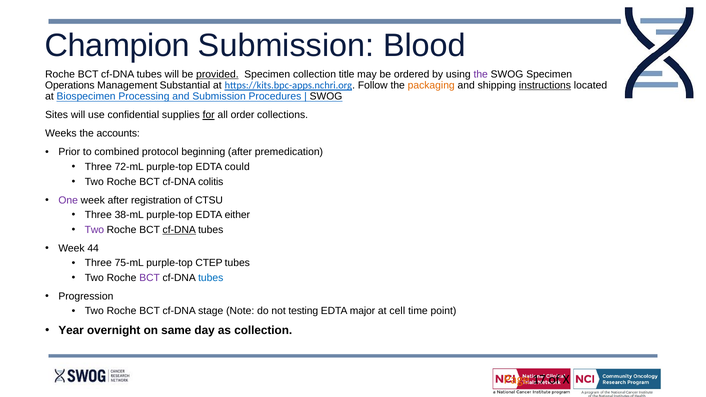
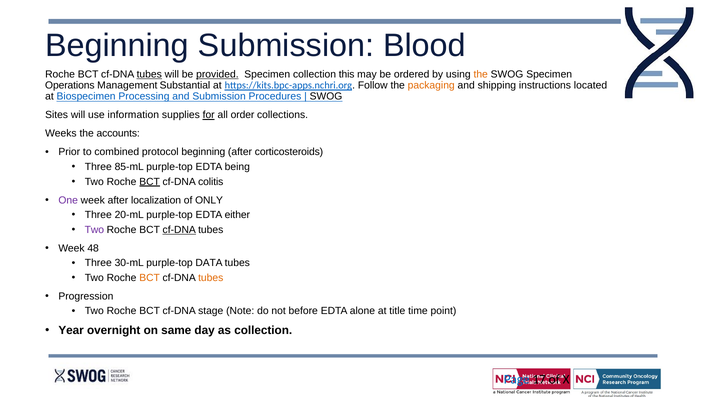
Champion at (117, 46): Champion -> Beginning
tubes at (149, 74) underline: none -> present
title: title -> this
the at (481, 74) colour: purple -> orange
instructions underline: present -> none
confidential: confidential -> information
premedication: premedication -> corticosteroids
72-mL: 72-mL -> 85-mL
could: could -> being
BCT at (150, 182) underline: none -> present
registration: registration -> localization
CTSU: CTSU -> ONLY
38-mL: 38-mL -> 20-mL
44: 44 -> 48
75-mL: 75-mL -> 30-mL
CTEP: CTEP -> DATA
BCT at (150, 278) colour: purple -> orange
tubes at (211, 278) colour: blue -> orange
testing: testing -> before
major: major -> alone
cell: cell -> title
Page colour: orange -> blue
